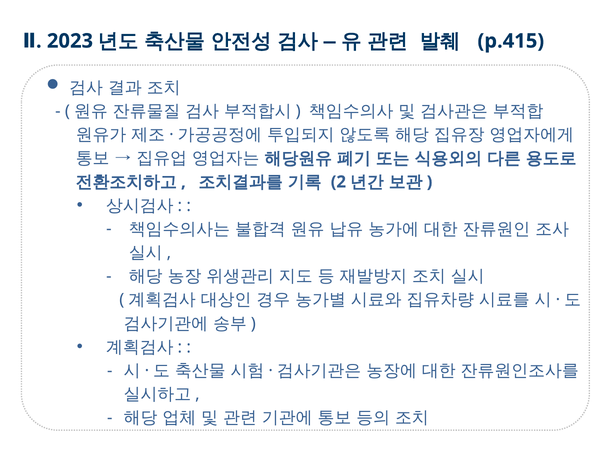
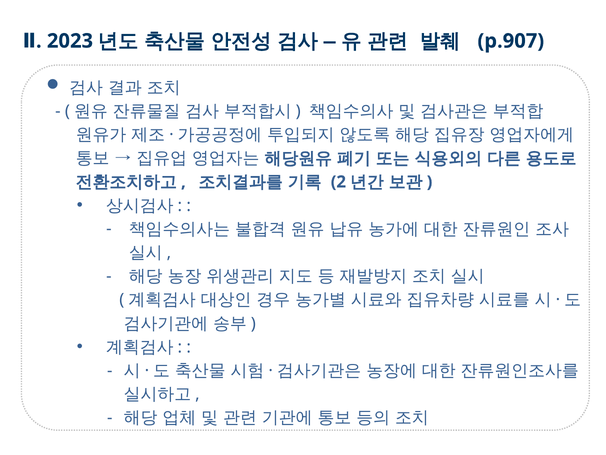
p.415: p.415 -> p.907
